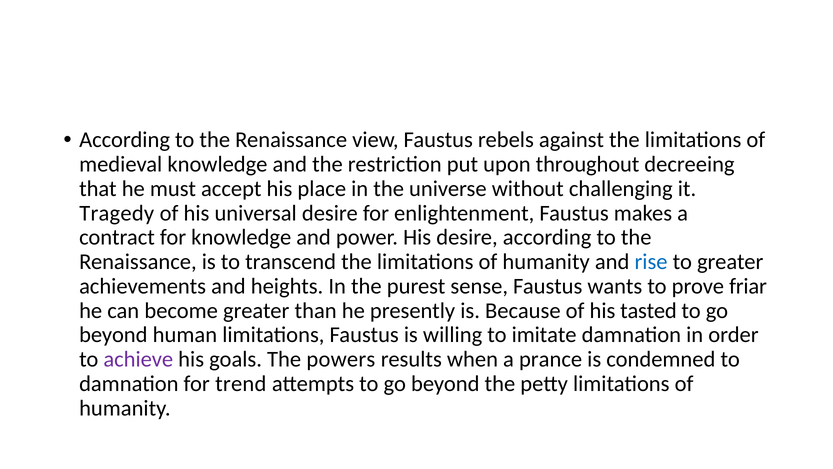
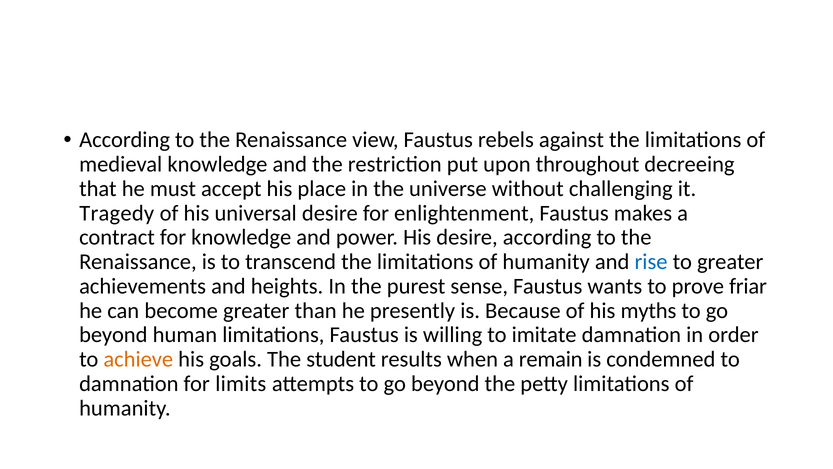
tasted: tasted -> myths
achieve colour: purple -> orange
powers: powers -> student
prance: prance -> remain
trend: trend -> limits
